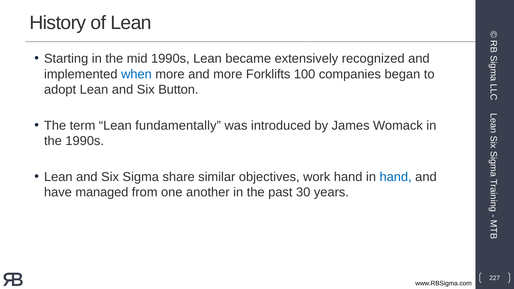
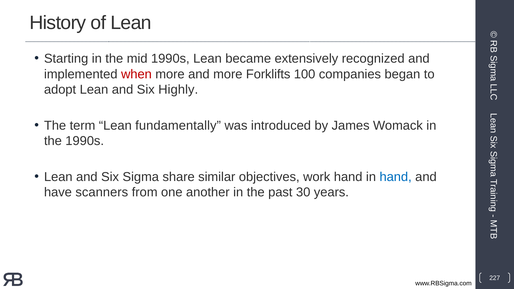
when colour: blue -> red
Button: Button -> Highly
managed: managed -> scanners
